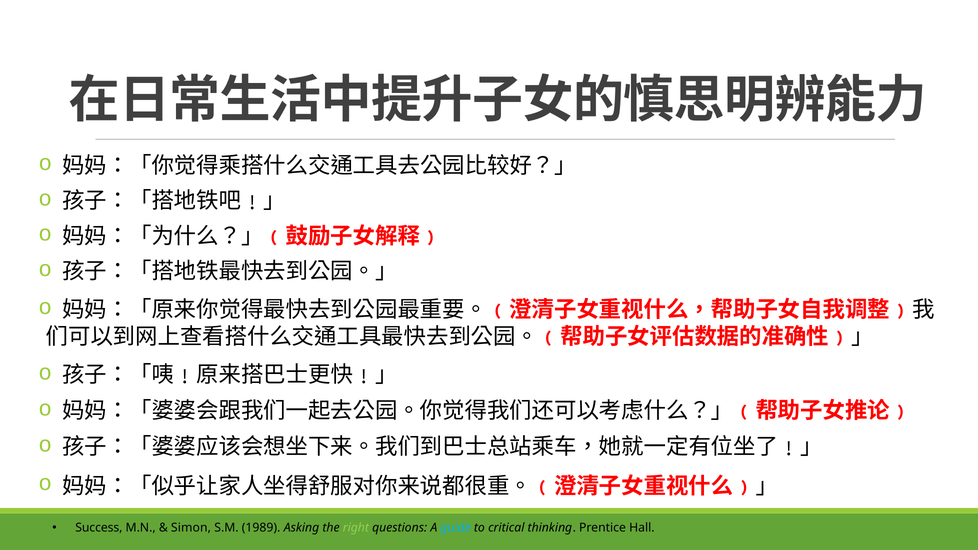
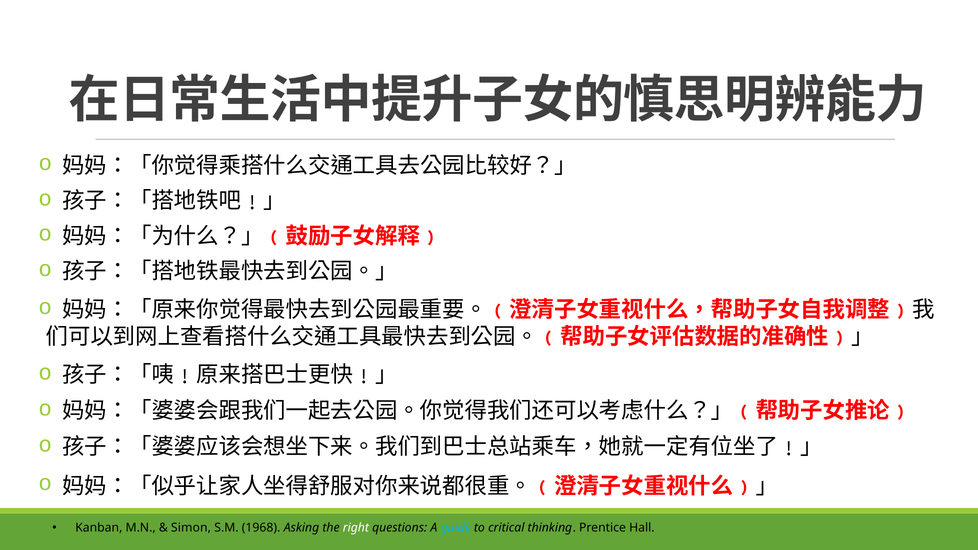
Success: Success -> Kanban
1989: 1989 -> 1968
right colour: light green -> white
